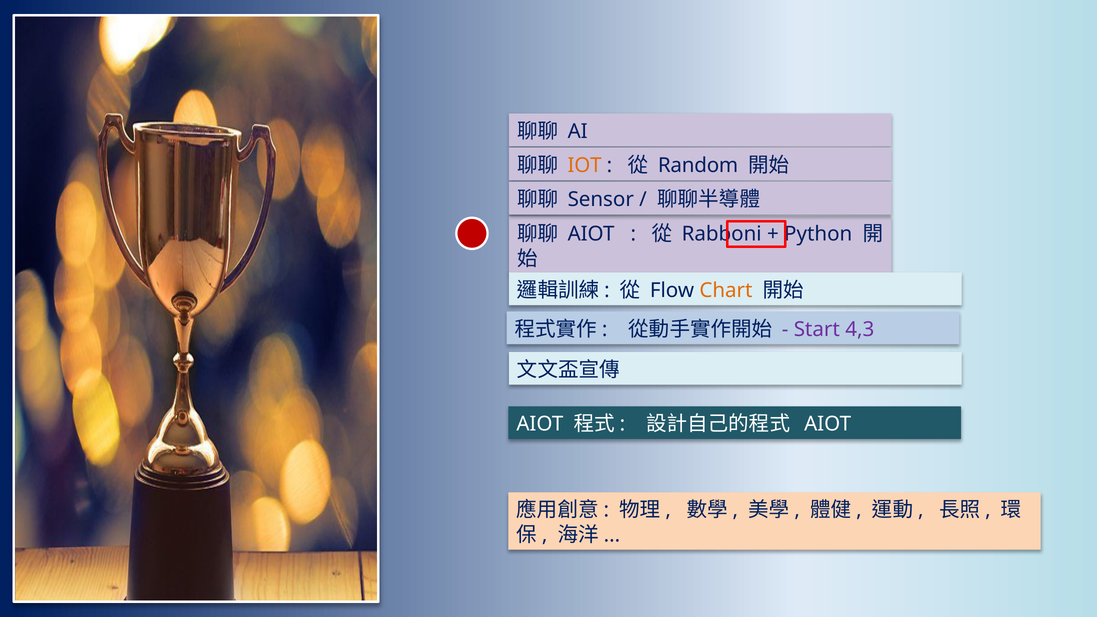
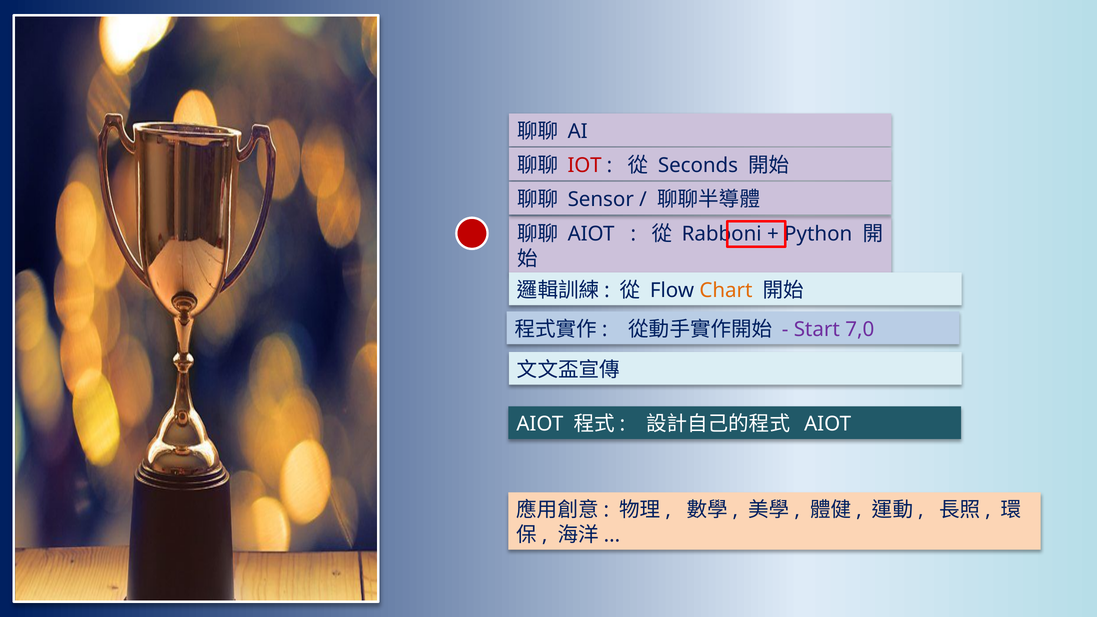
IOT colour: orange -> red
Random: Random -> Seconds
4,3: 4,3 -> 7,0
